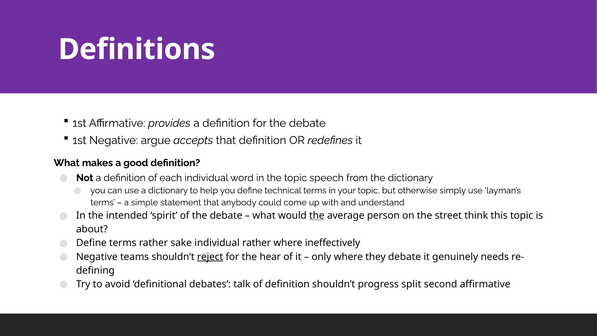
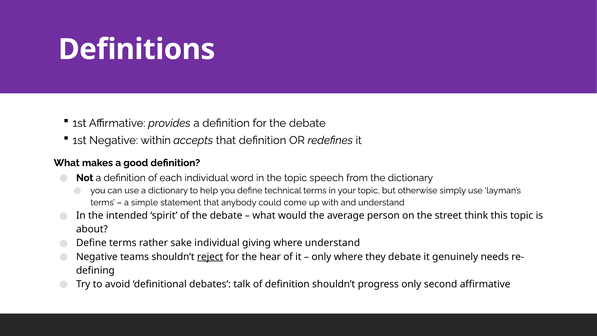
argue: argue -> within
the at (317, 215) underline: present -> none
individual rather: rather -> giving
where ineffectively: ineffectively -> understand
progress split: split -> only
